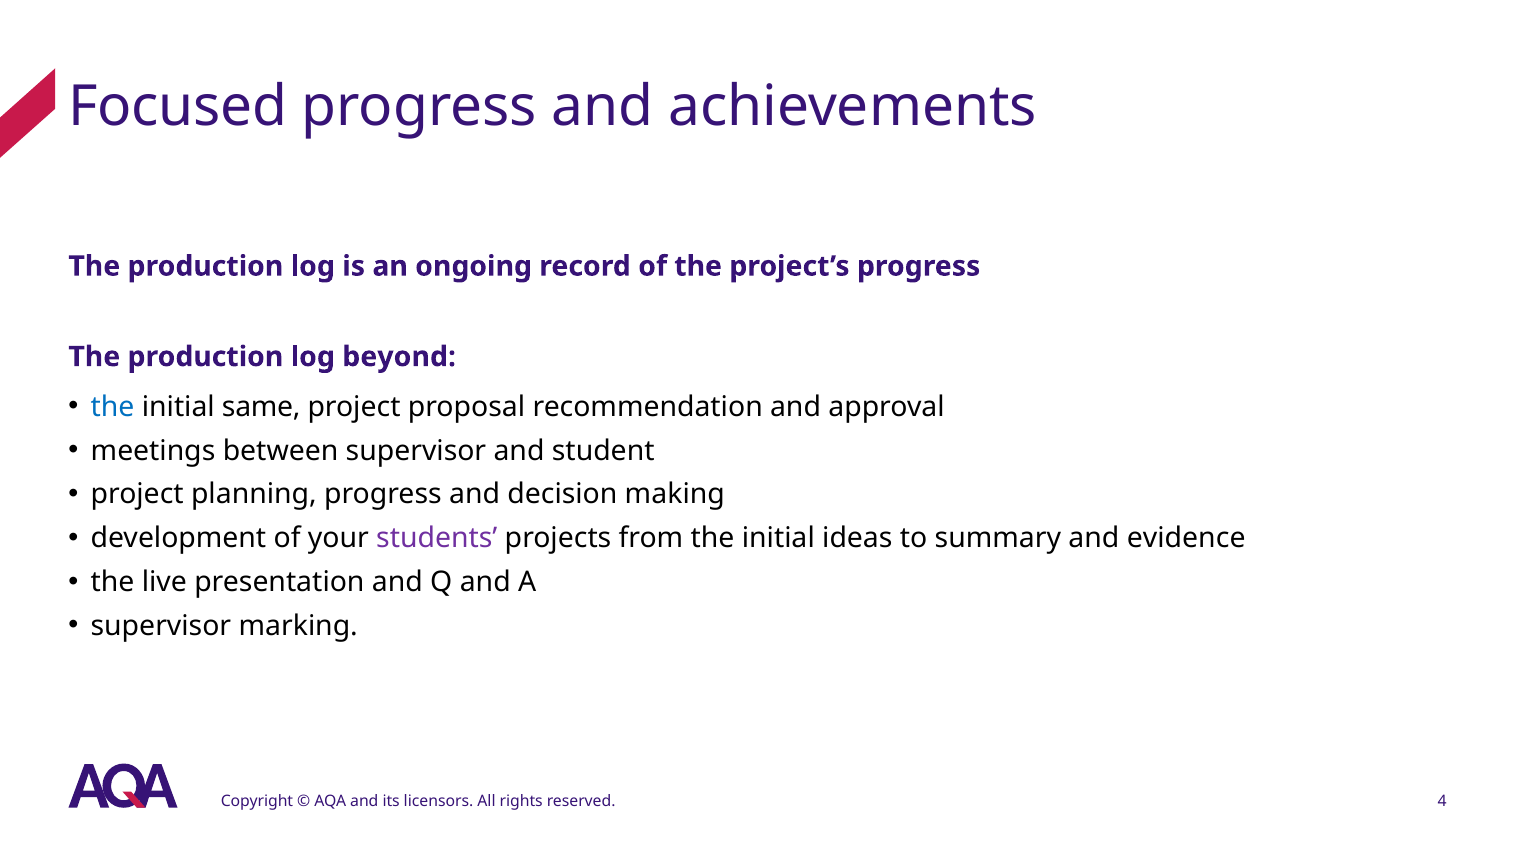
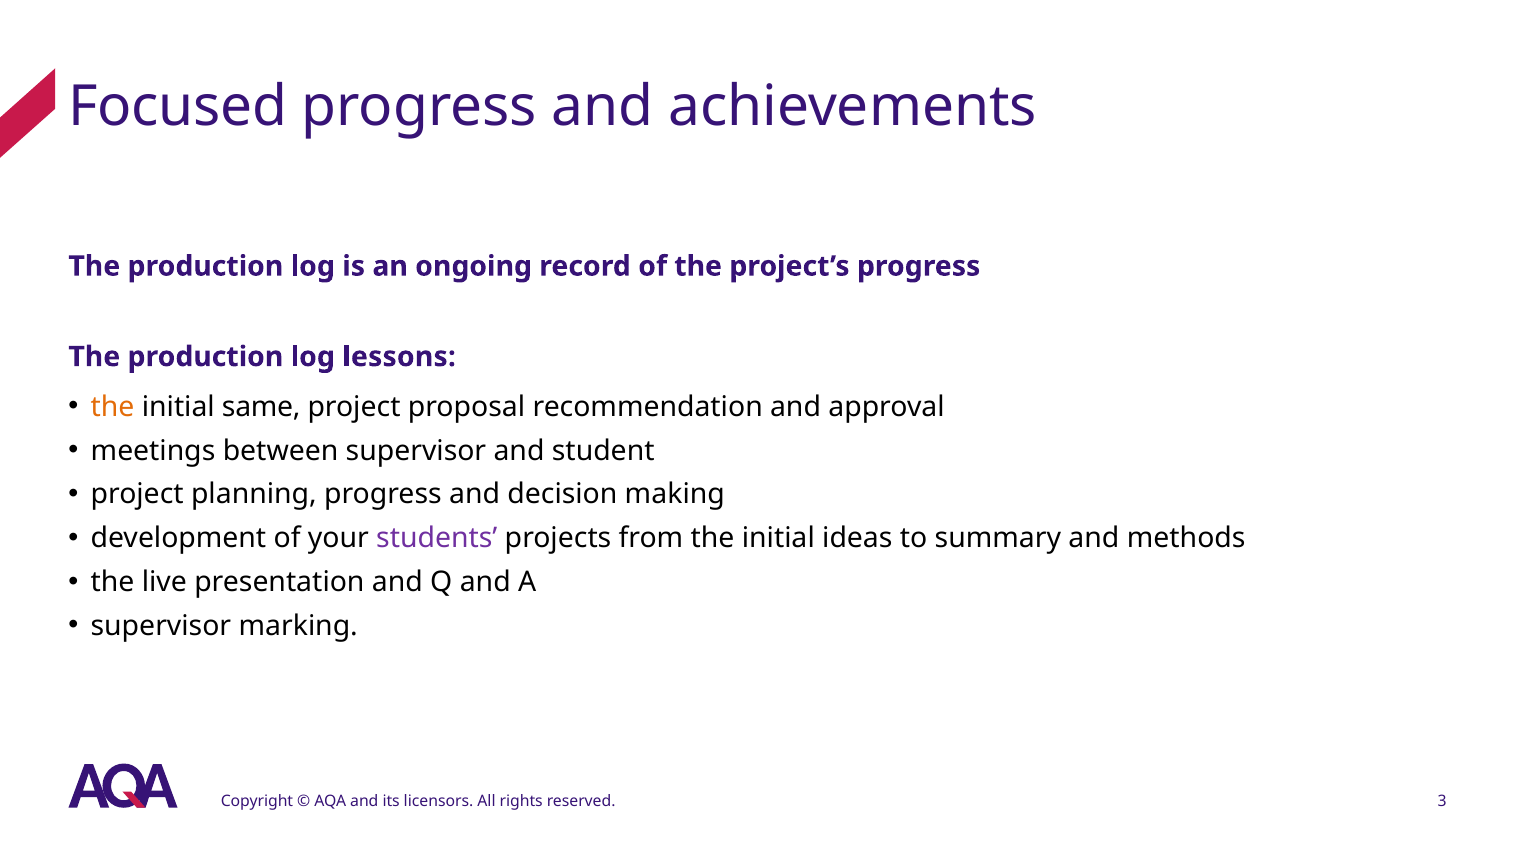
beyond: beyond -> lessons
the at (113, 407) colour: blue -> orange
evidence: evidence -> methods
4: 4 -> 3
